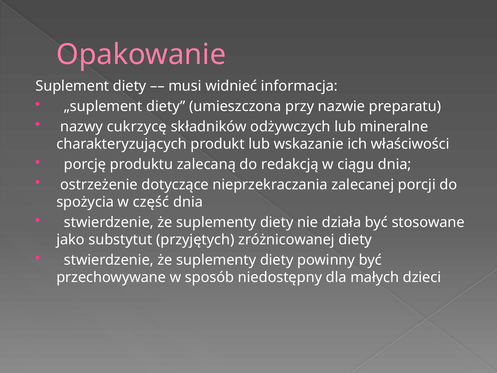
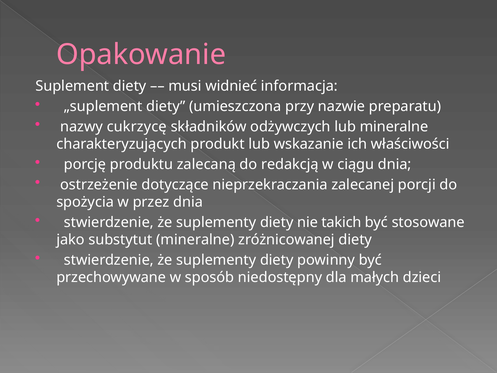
część: część -> przez
działa: działa -> takich
substytut przyjętych: przyjętych -> mineralne
